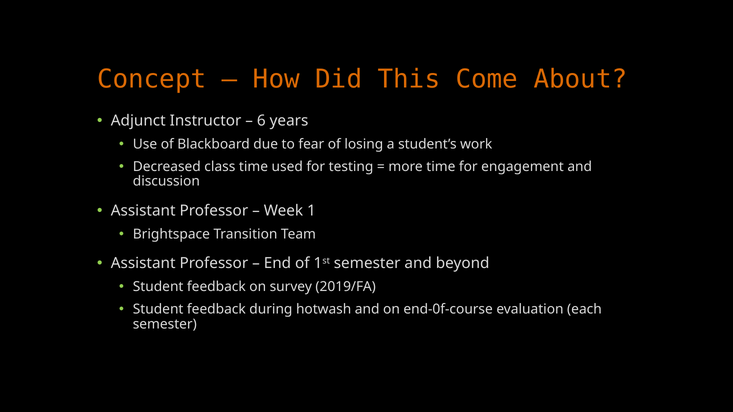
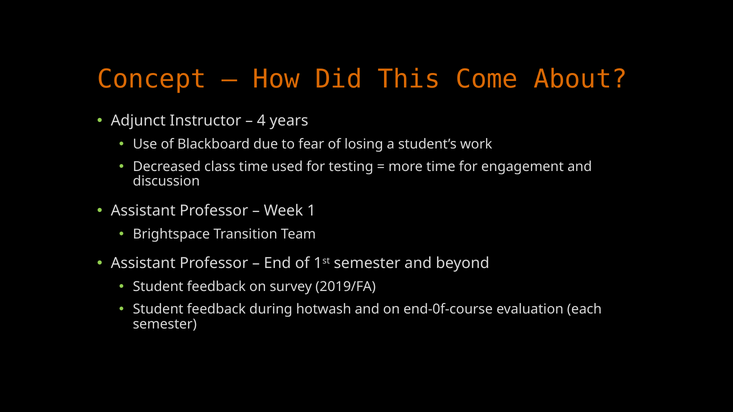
6: 6 -> 4
